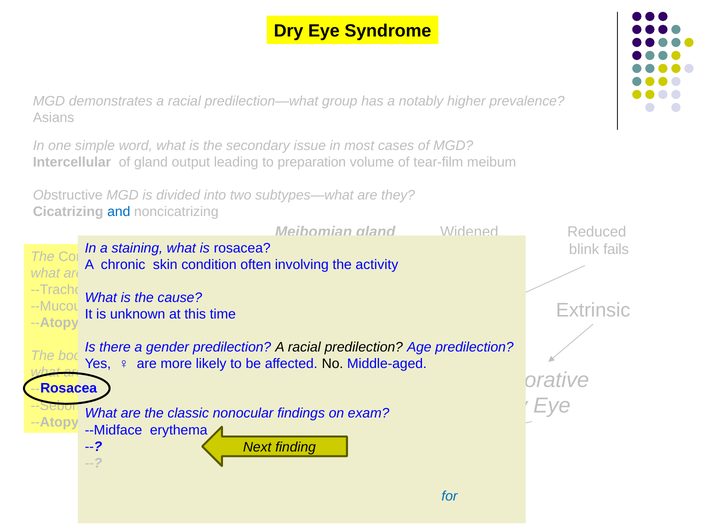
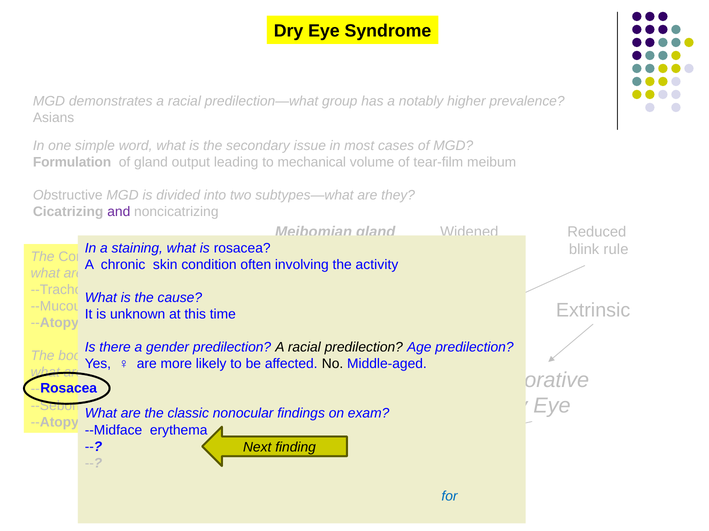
Intercellular: Intercellular -> Formulation
preparation: preparation -> mechanical
and colour: blue -> purple
fails: fails -> rule
